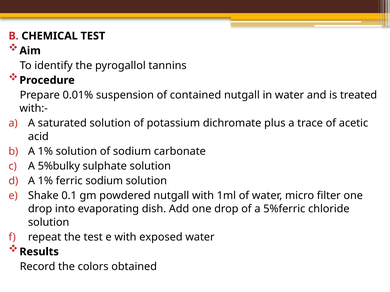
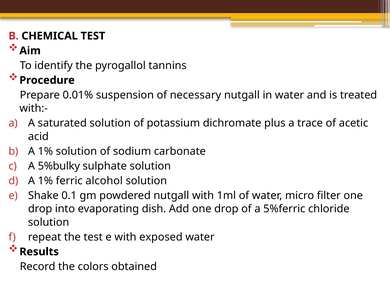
contained: contained -> necessary
ferric sodium: sodium -> alcohol
